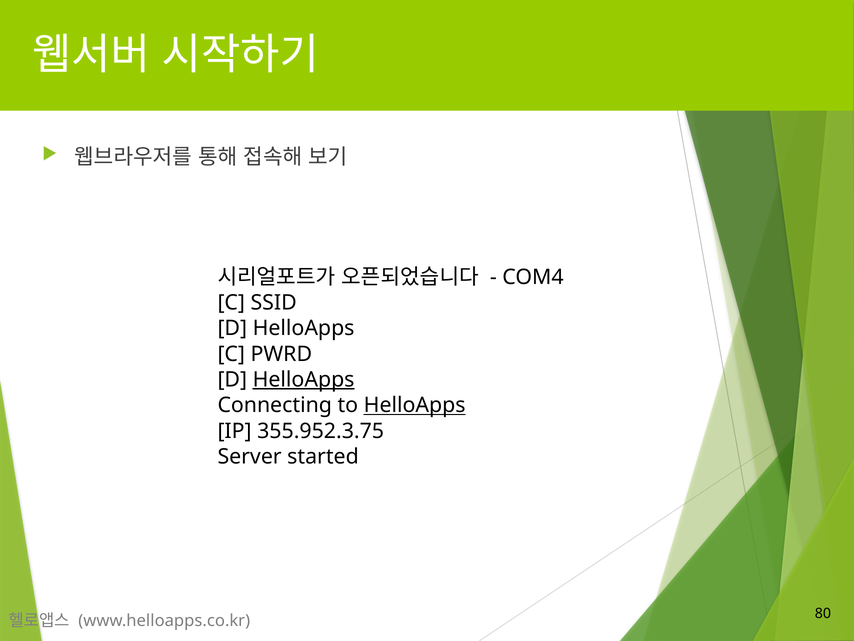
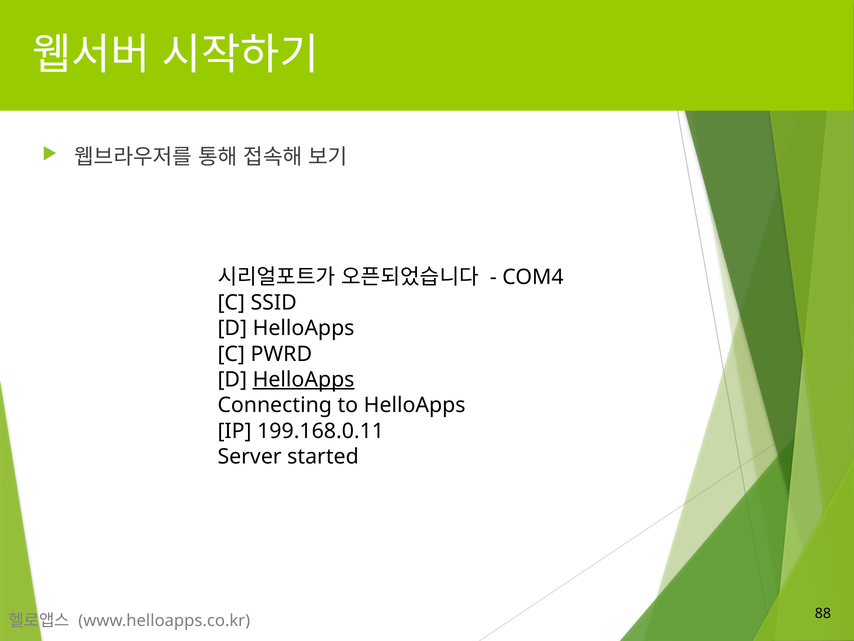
HelloApps at (415, 405) underline: present -> none
355.952.3.75: 355.952.3.75 -> 199.168.0.11
80: 80 -> 88
